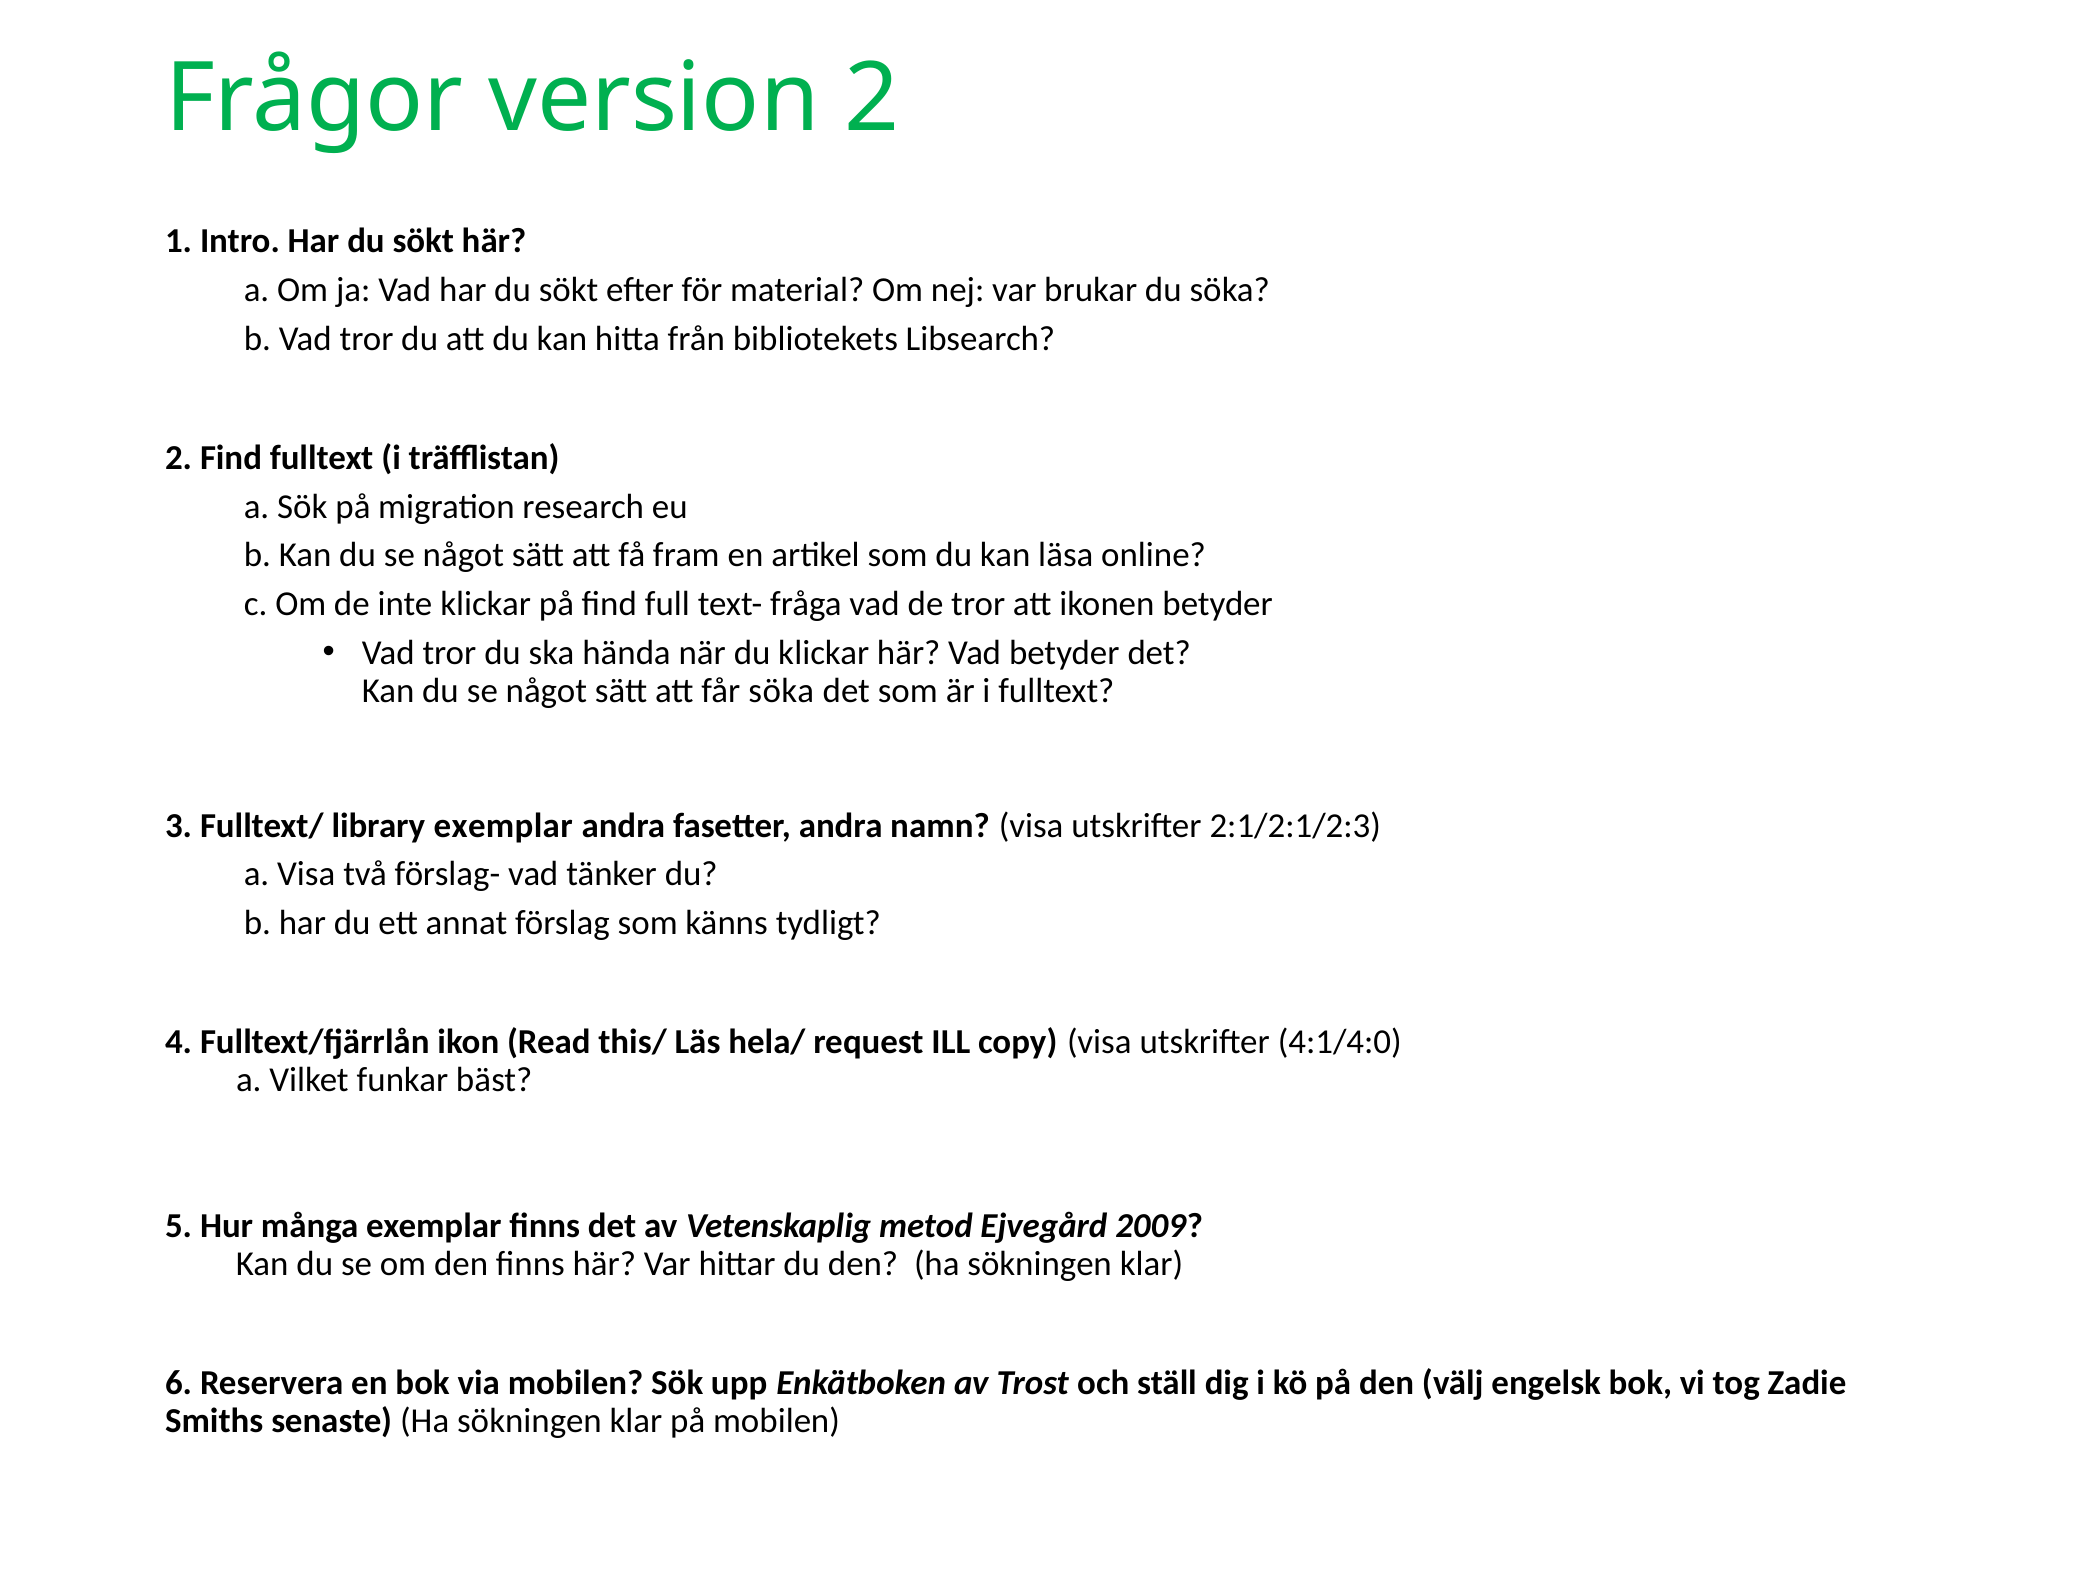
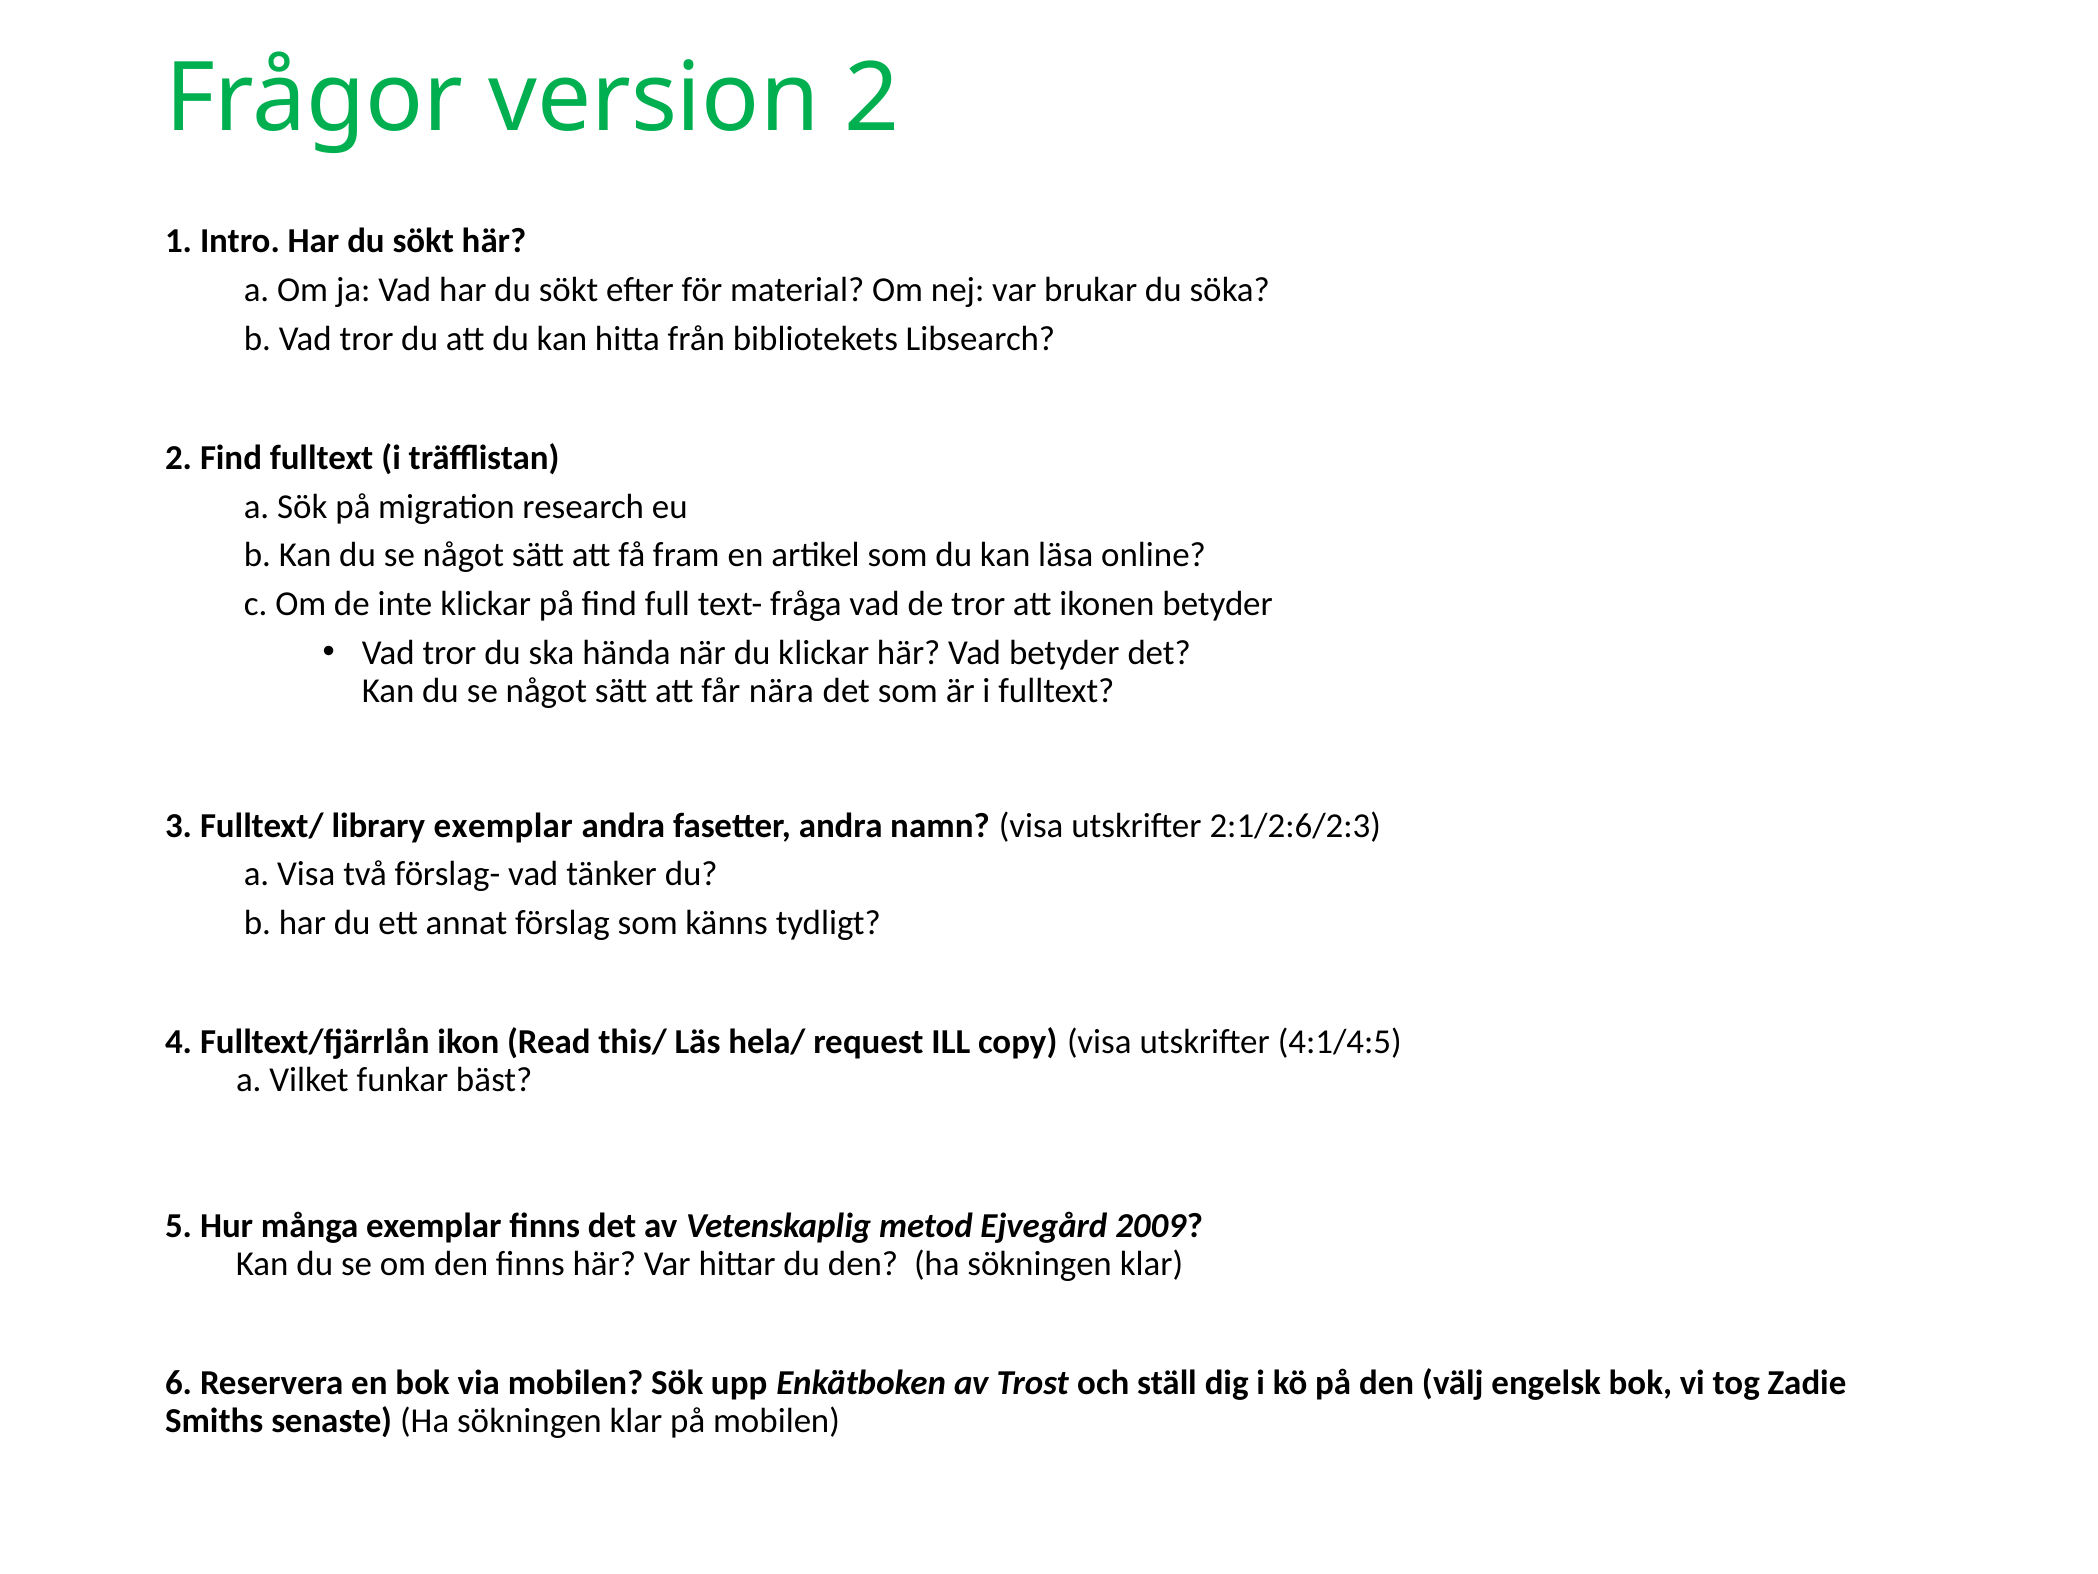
får söka: söka -> nära
2:1/2:1/2:3: 2:1/2:1/2:3 -> 2:1/2:6/2:3
4:1/4:0: 4:1/4:0 -> 4:1/4:5
